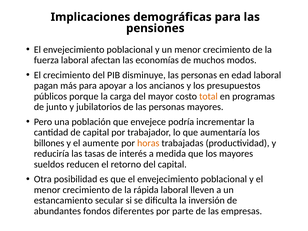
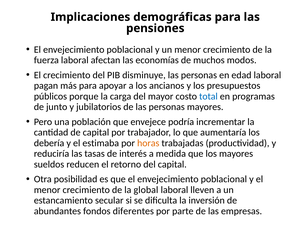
total colour: orange -> blue
billones: billones -> debería
aumente: aumente -> estimaba
rápida: rápida -> global
